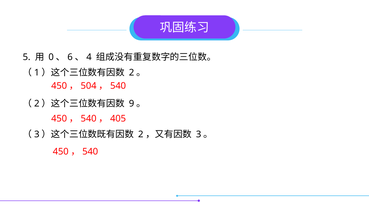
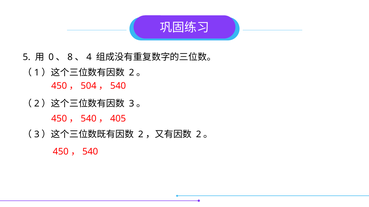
6: 6 -> 8
9 at (132, 104): 9 -> 3
3 at (199, 135): 3 -> 2
